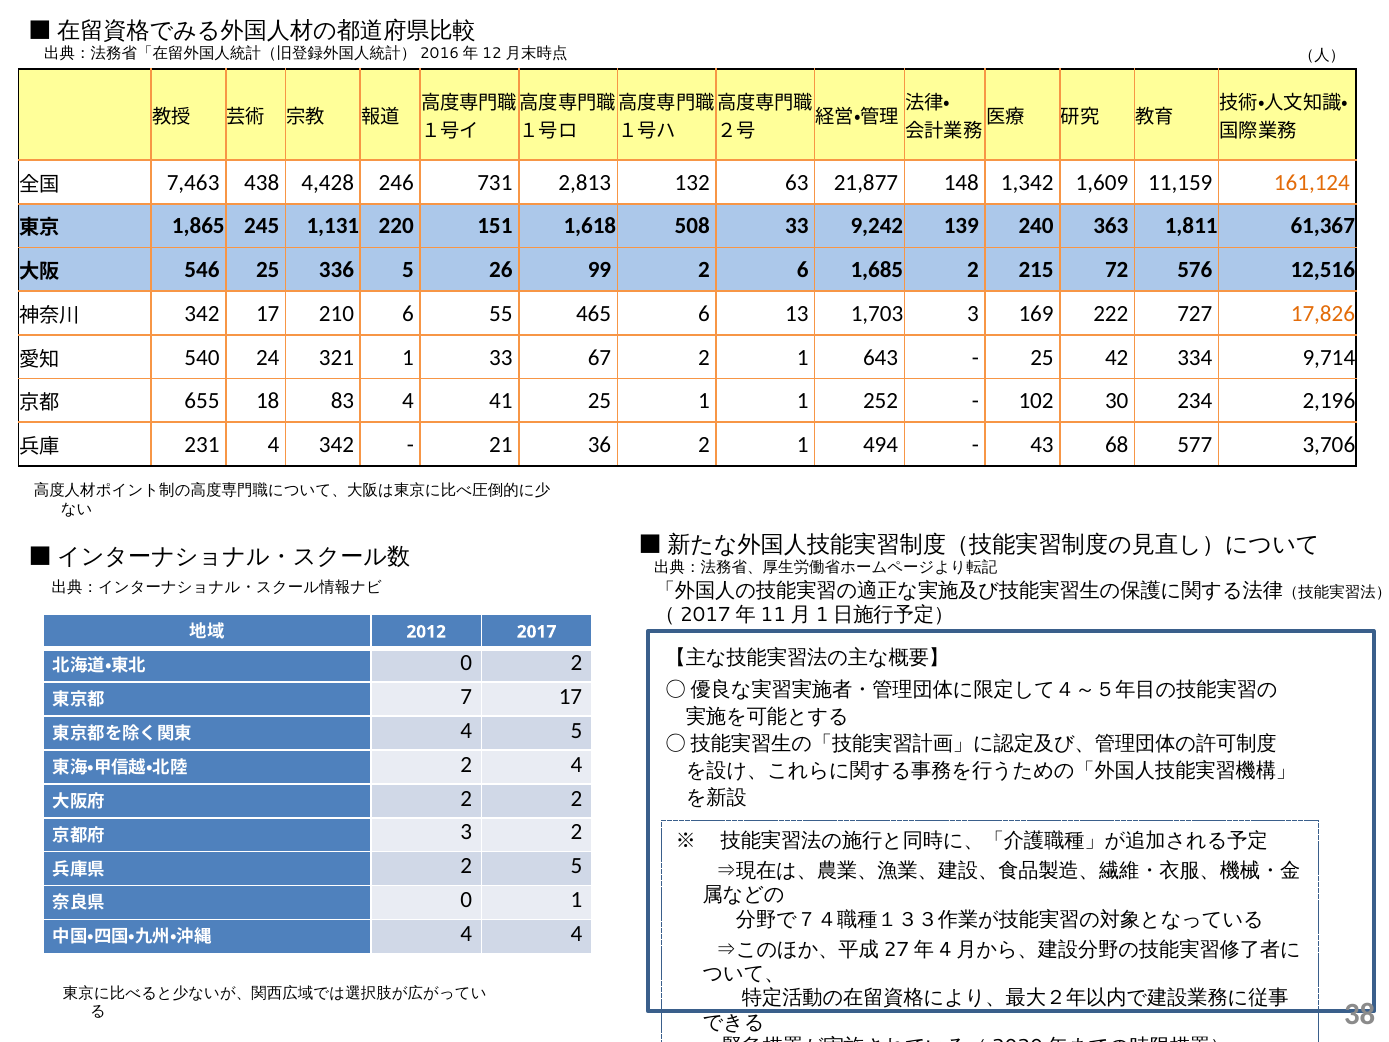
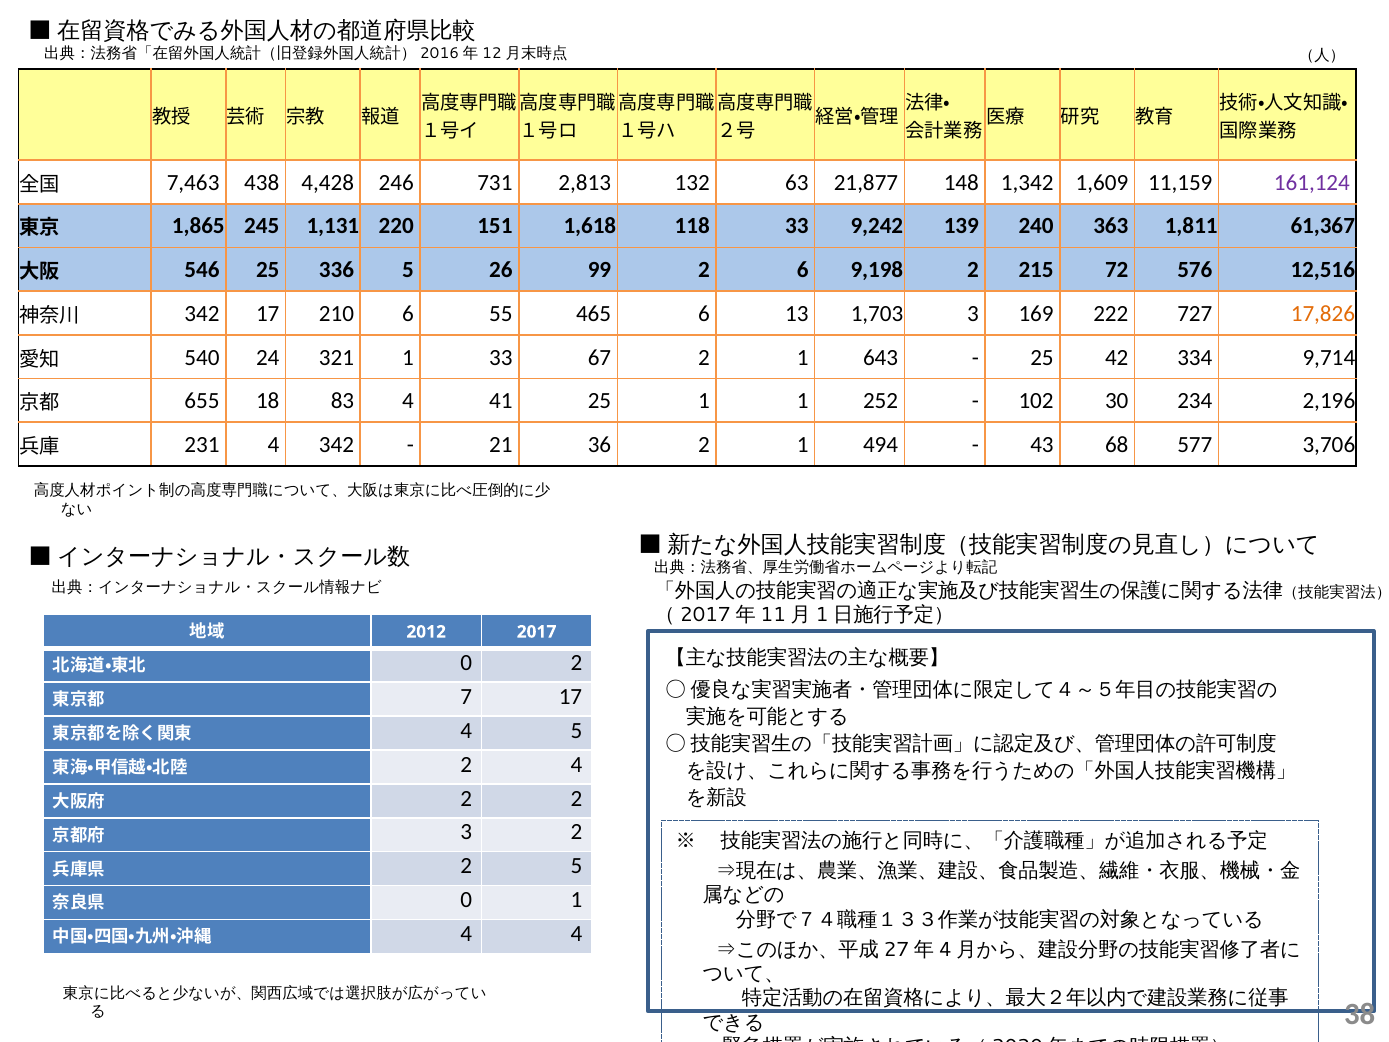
161,124 colour: orange -> purple
508: 508 -> 118
1,685: 1,685 -> 9,198
